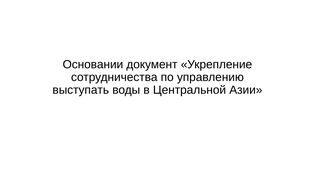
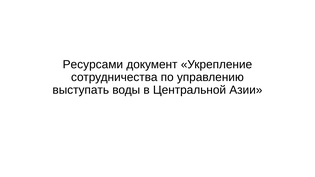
Основании: Основании -> Ресурсами
